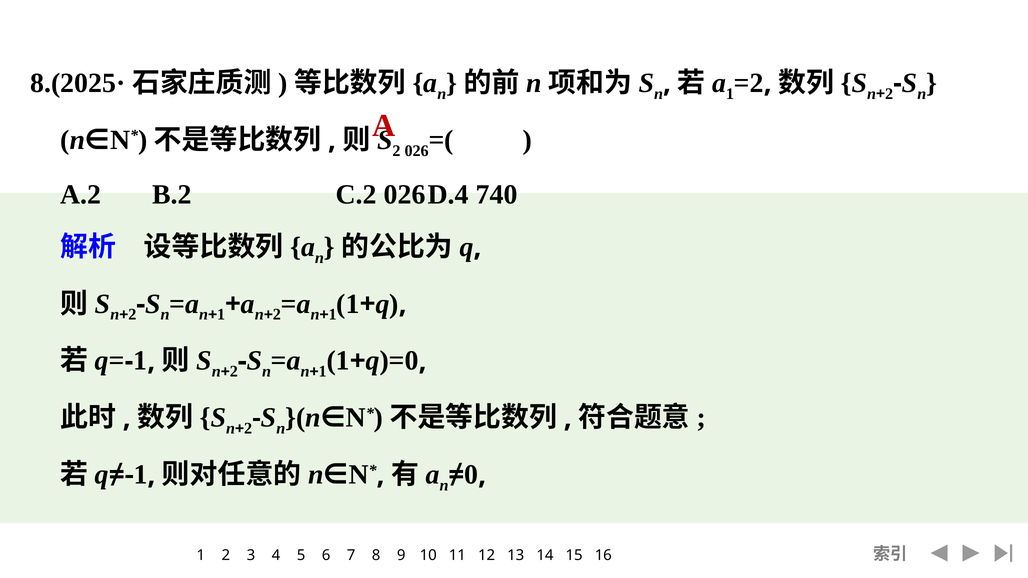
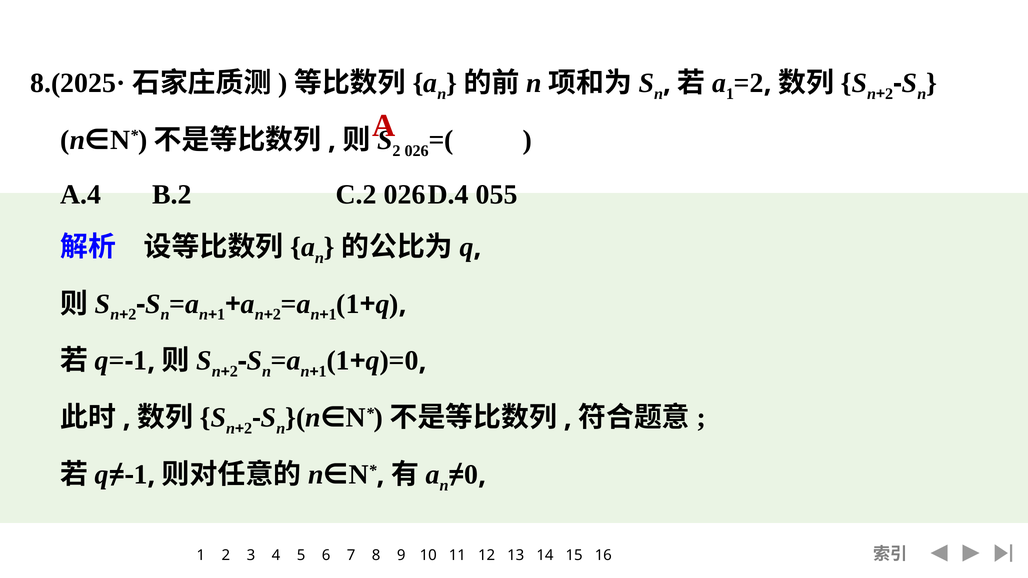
A.2: A.2 -> A.4
740: 740 -> 055
